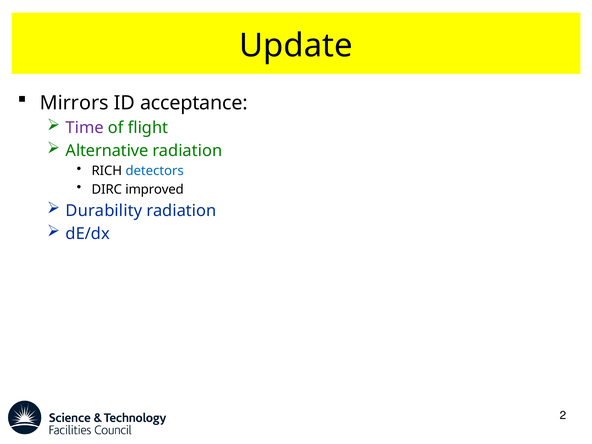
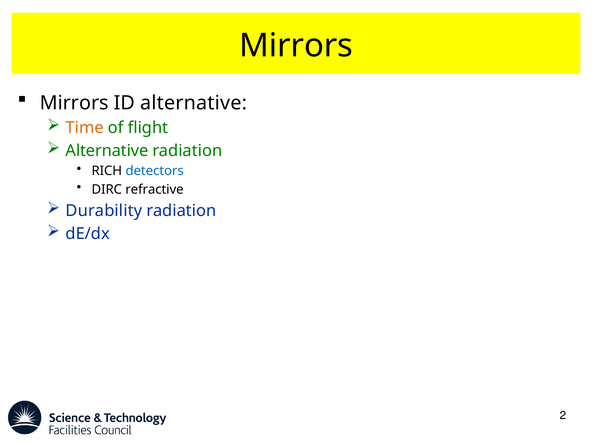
Update at (296, 46): Update -> Mirrors
ID acceptance: acceptance -> alternative
Time colour: purple -> orange
improved: improved -> refractive
